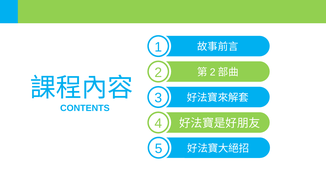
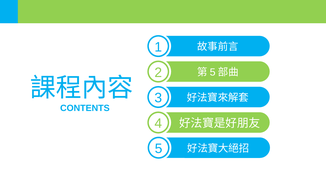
2 at (213, 72): 2 -> 5
